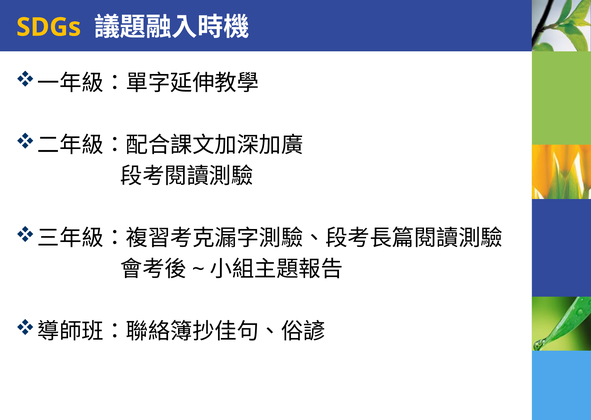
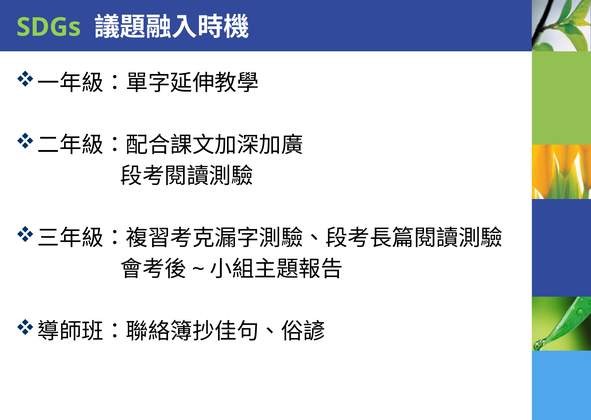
SDGs colour: yellow -> light green
